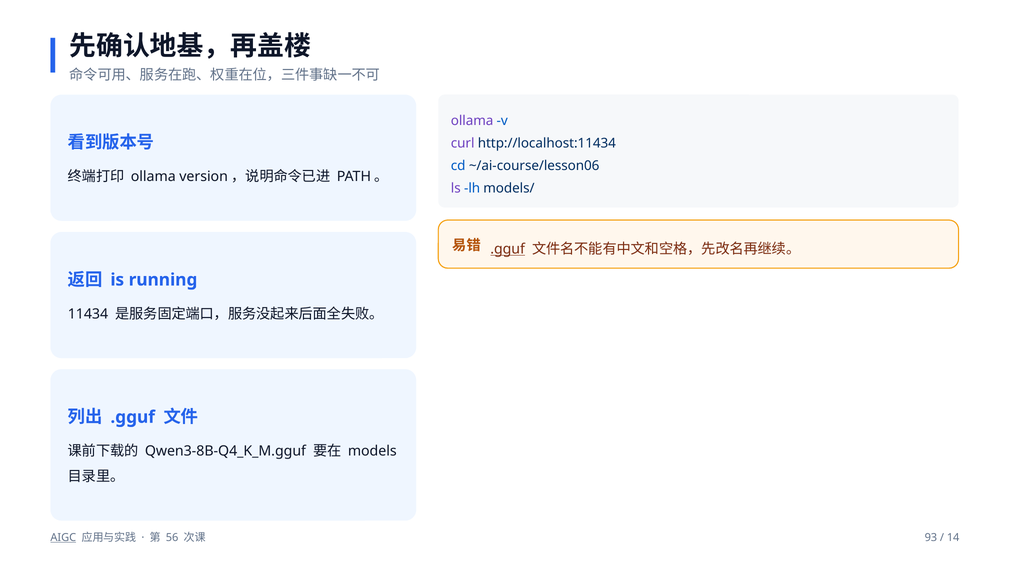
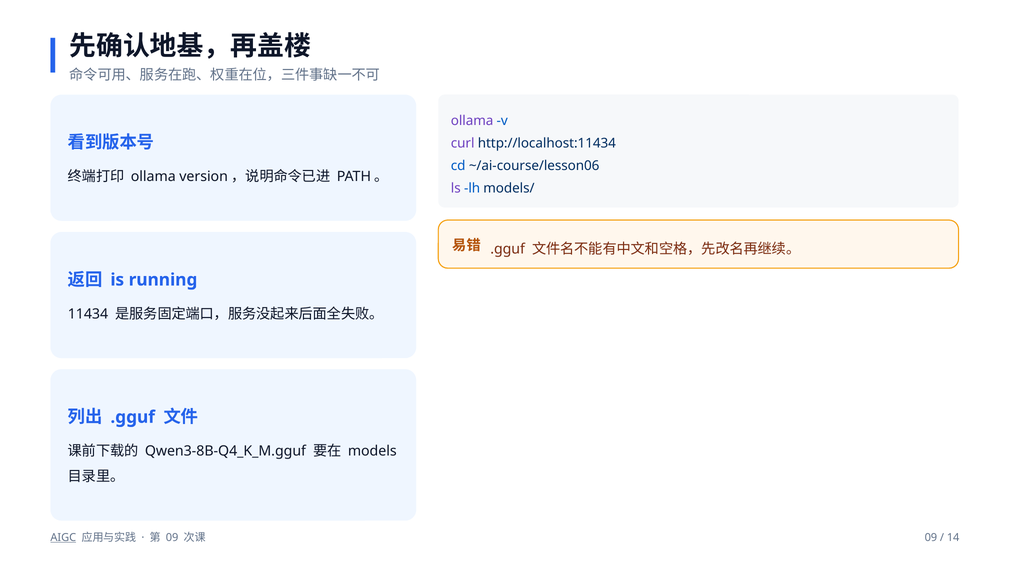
.gguf at (508, 249) underline: present -> none
56 at (172, 537): 56 -> 09
93 at (931, 537): 93 -> 09
